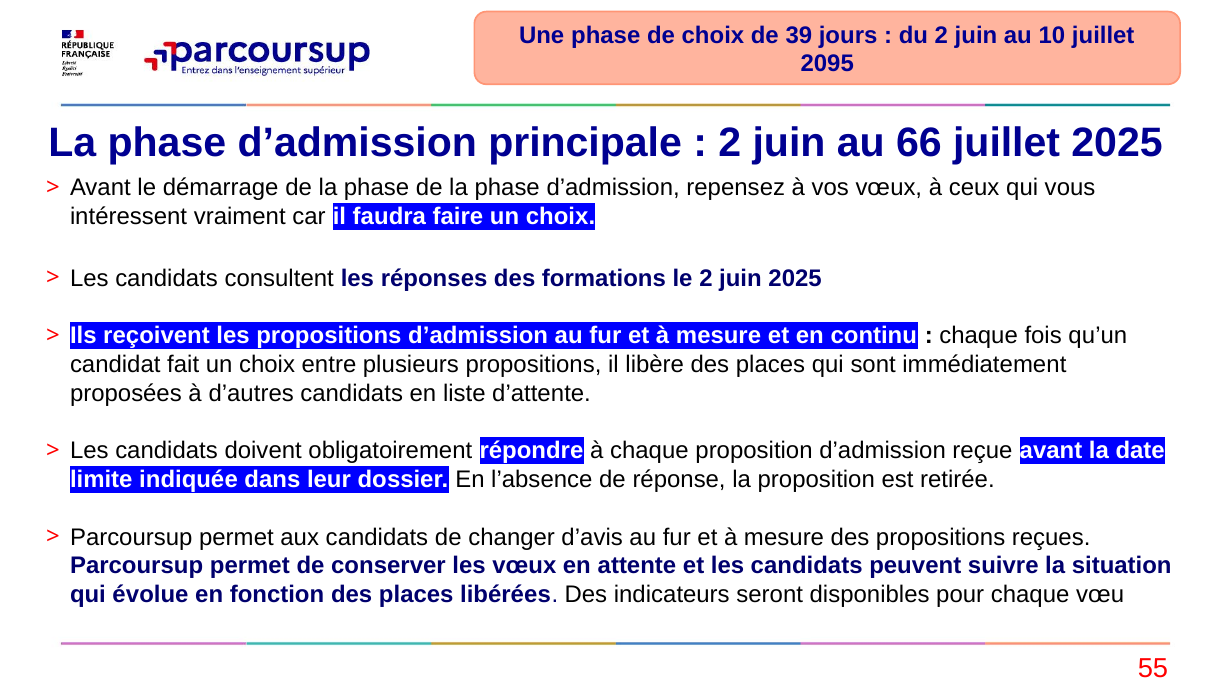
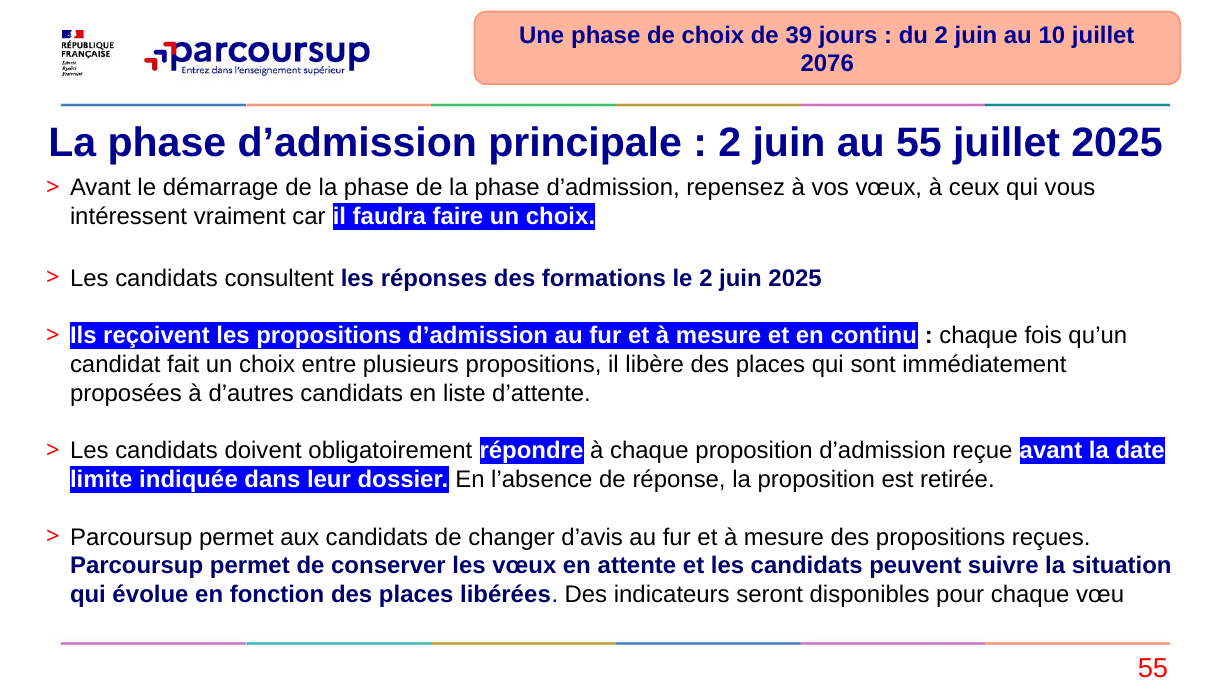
2095: 2095 -> 2076
au 66: 66 -> 55
